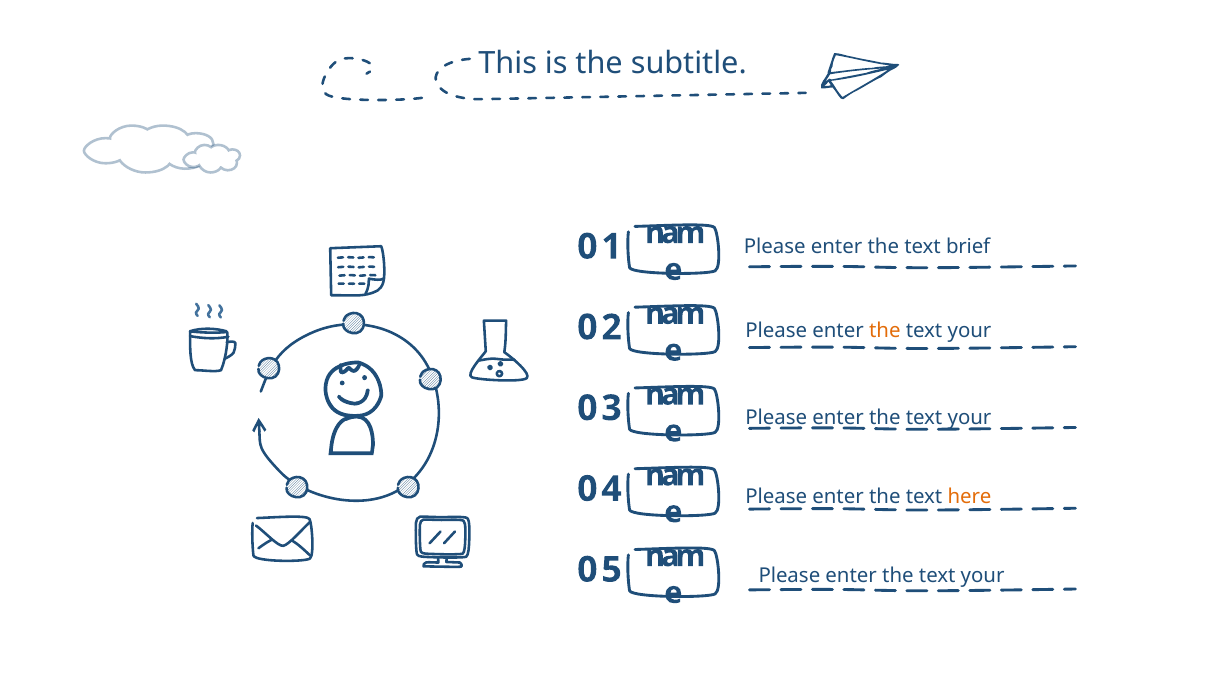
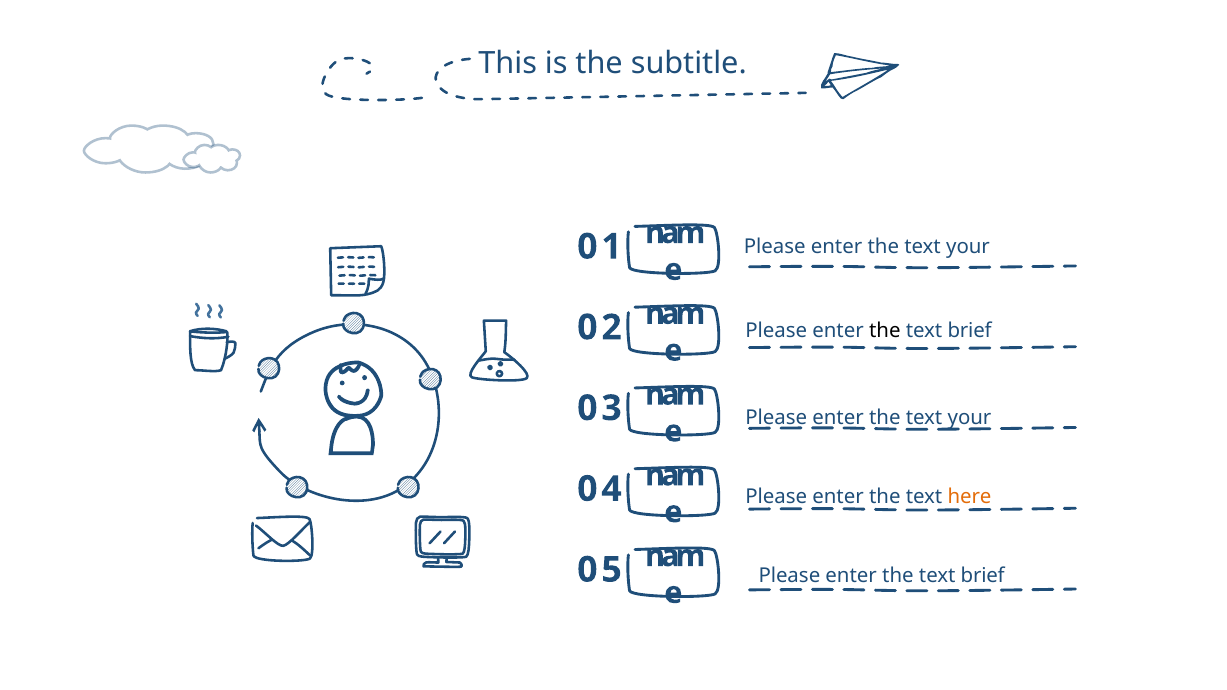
brief at (968, 247): brief -> your
the at (885, 331) colour: orange -> black
your at (970, 331): your -> brief
your at (983, 576): your -> brief
